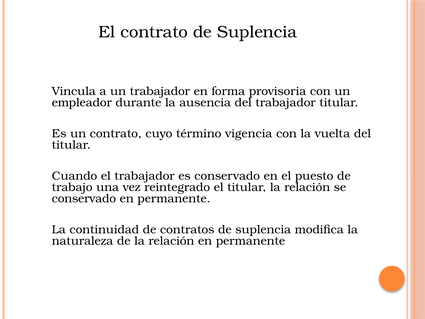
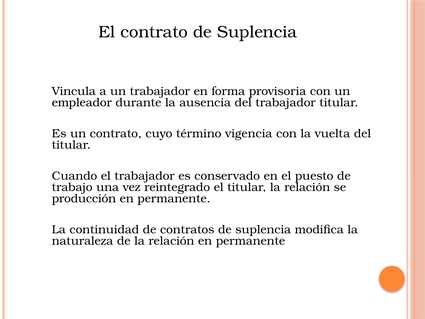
conservado at (84, 199): conservado -> producción
